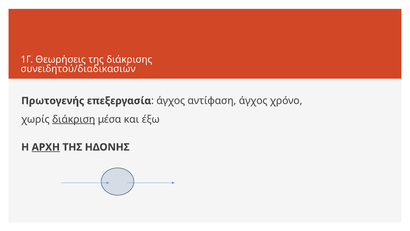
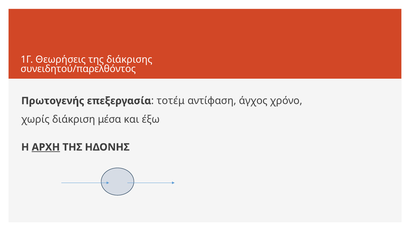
συνειδητού/διαδικασιών: συνειδητού/διαδικασιών -> συνειδητού/παρελθόντος
άγχος at (171, 101): άγχος -> τοτέμ
διάκριση underline: present -> none
